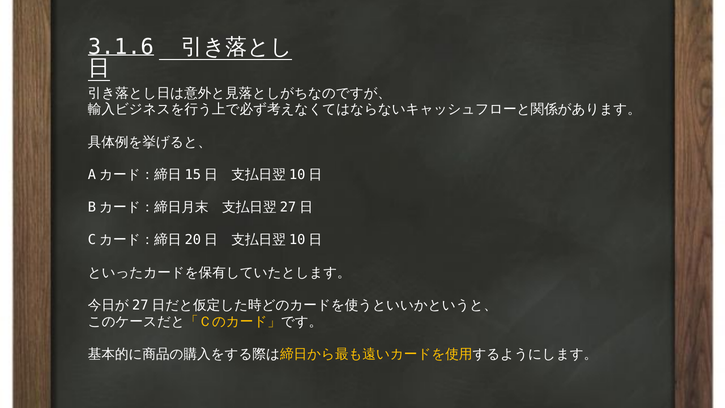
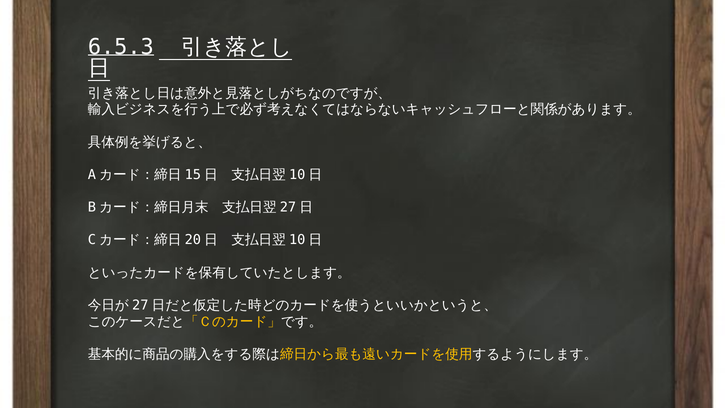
3.1.6: 3.1.6 -> 6.5.3
